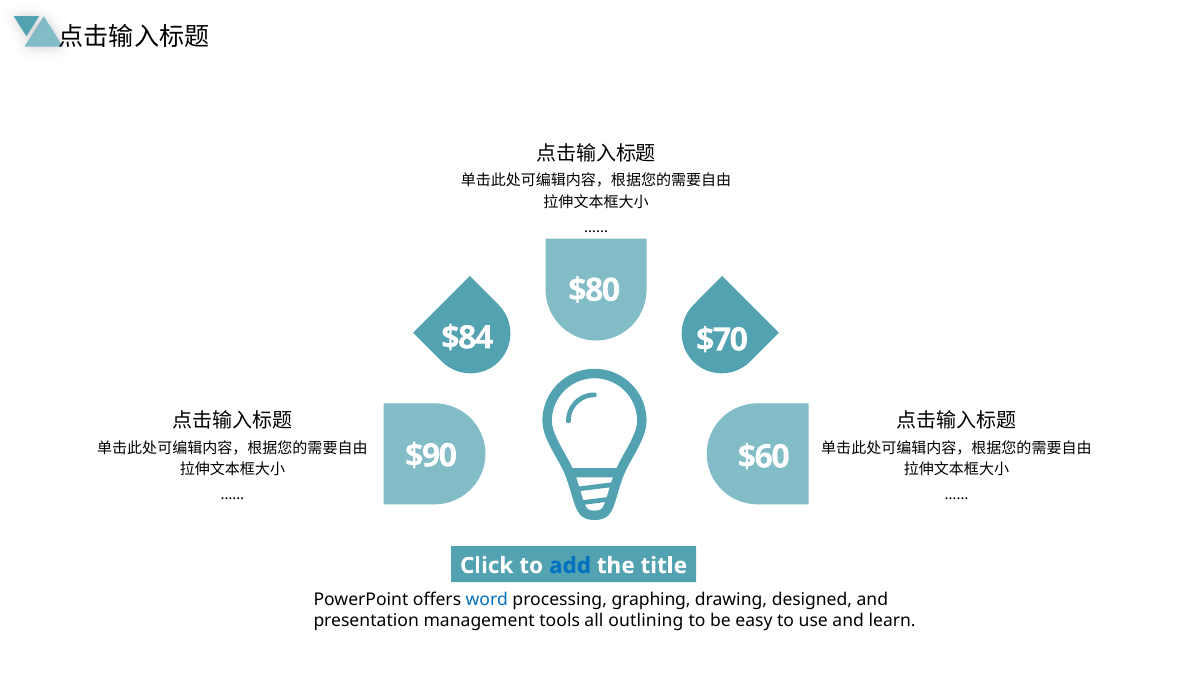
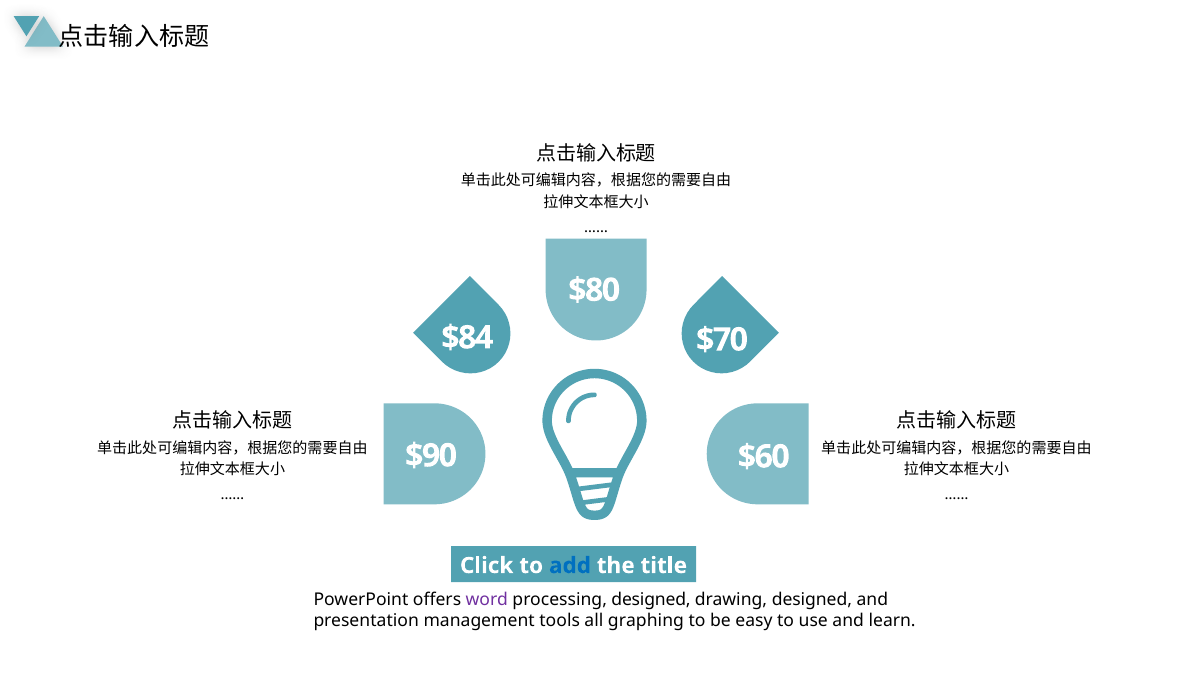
word colour: blue -> purple
processing graphing: graphing -> designed
outlining: outlining -> graphing
